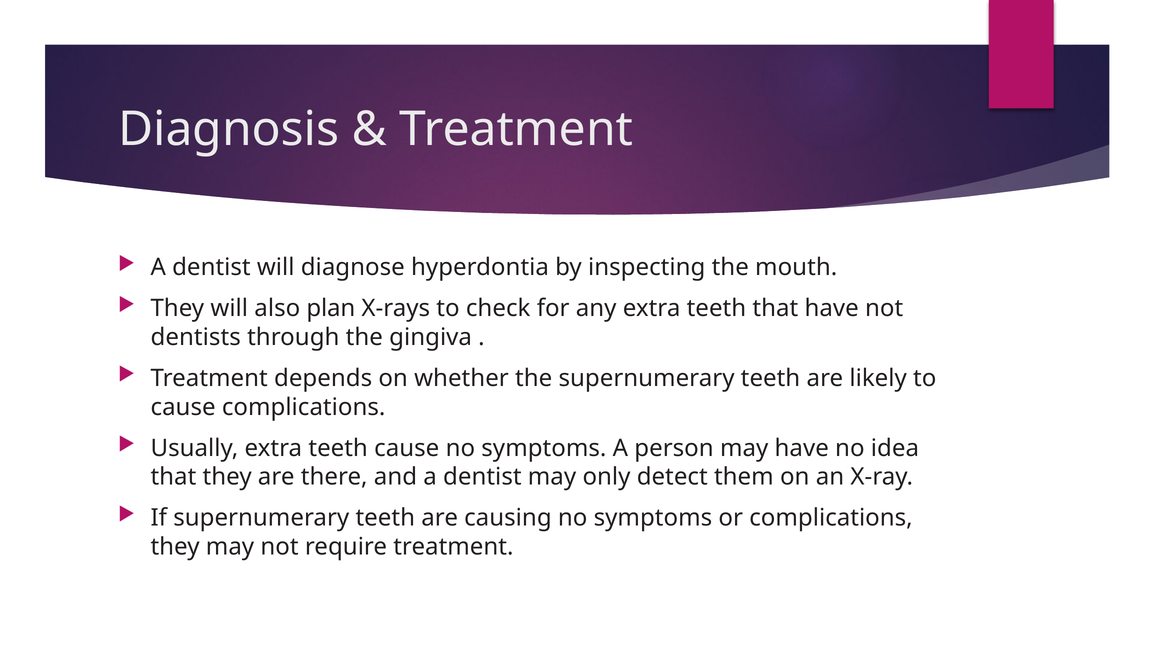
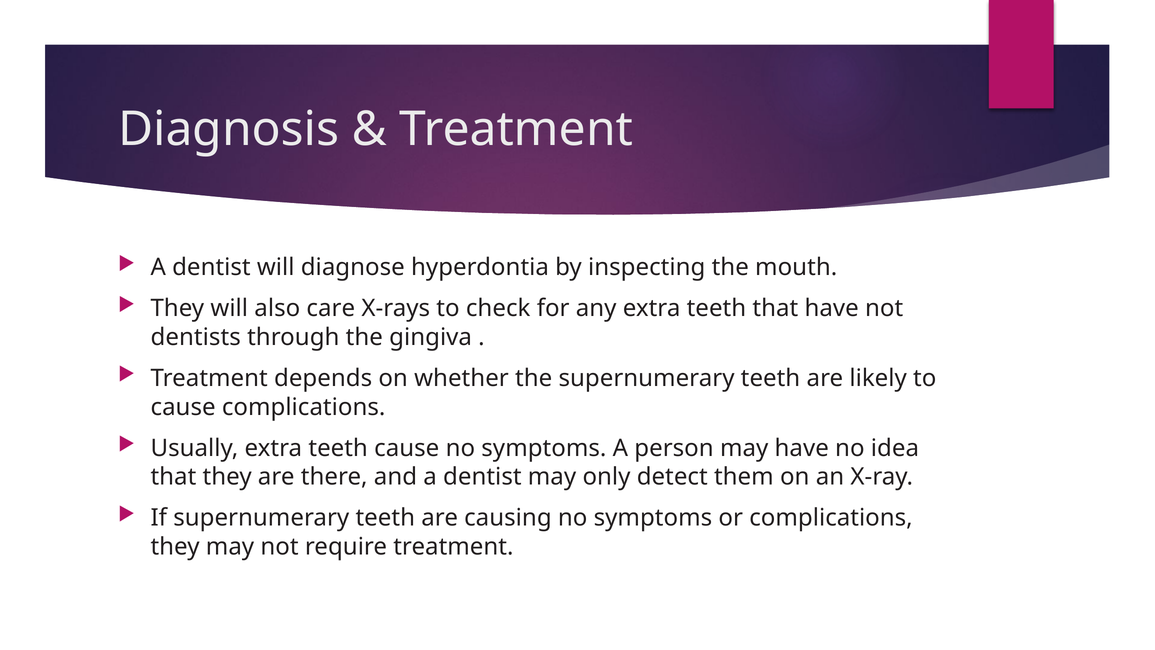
plan: plan -> care
